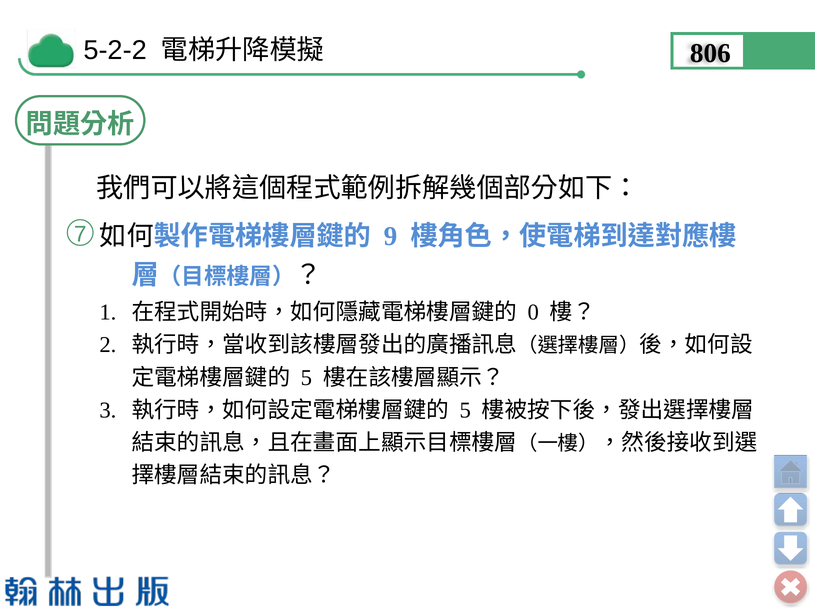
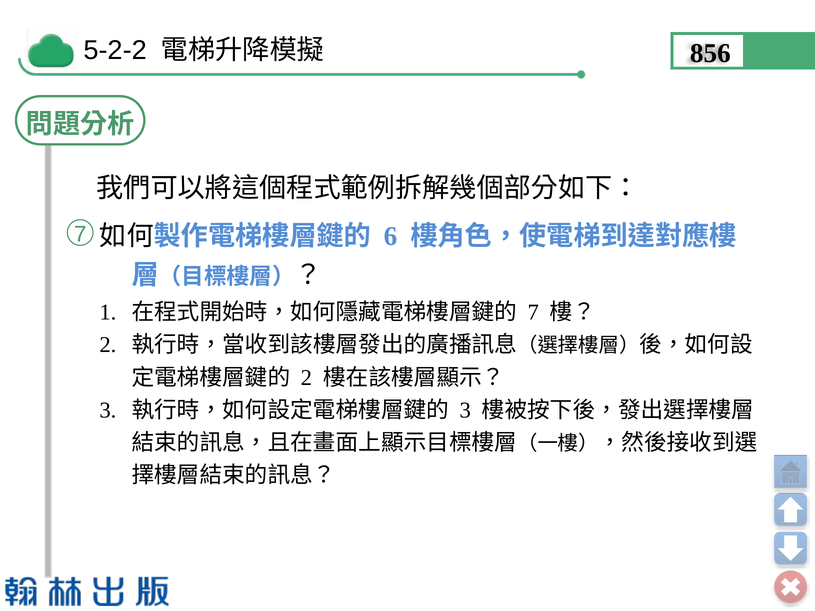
806: 806 -> 856
9: 9 -> 6
0 at (533, 313): 0 -> 7
5 at (306, 378): 5 -> 2
5 at (465, 410): 5 -> 3
